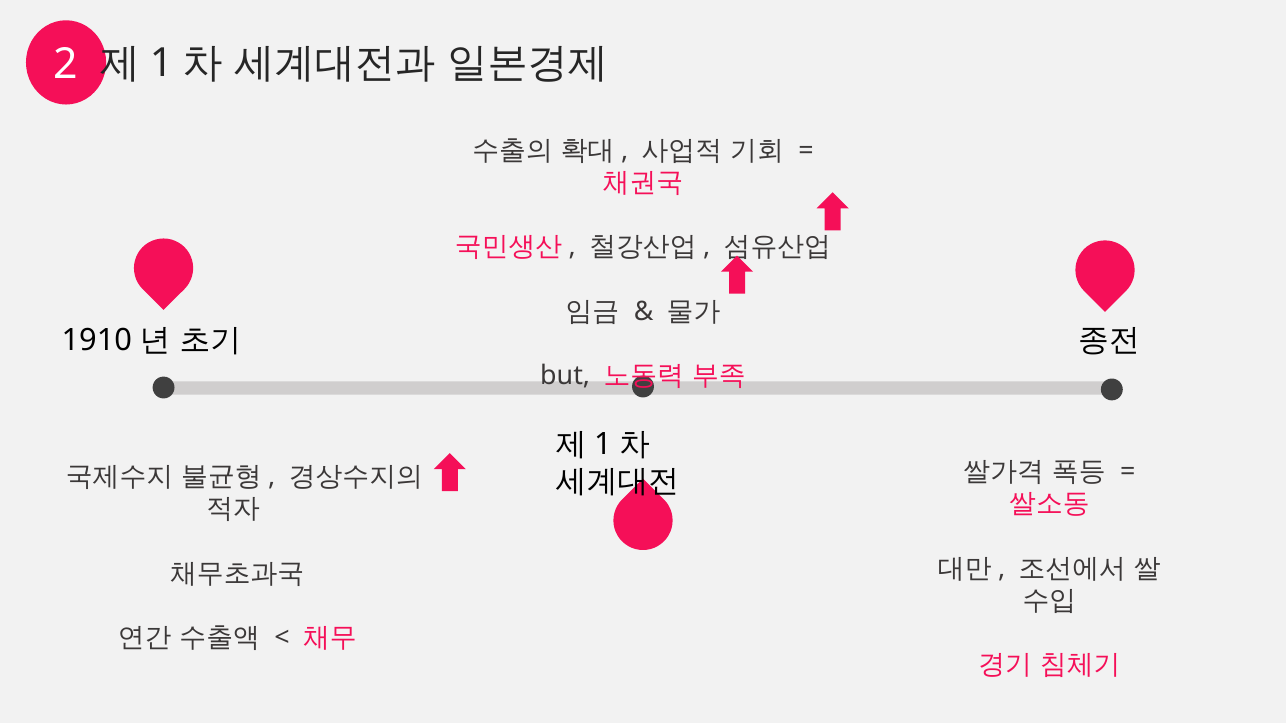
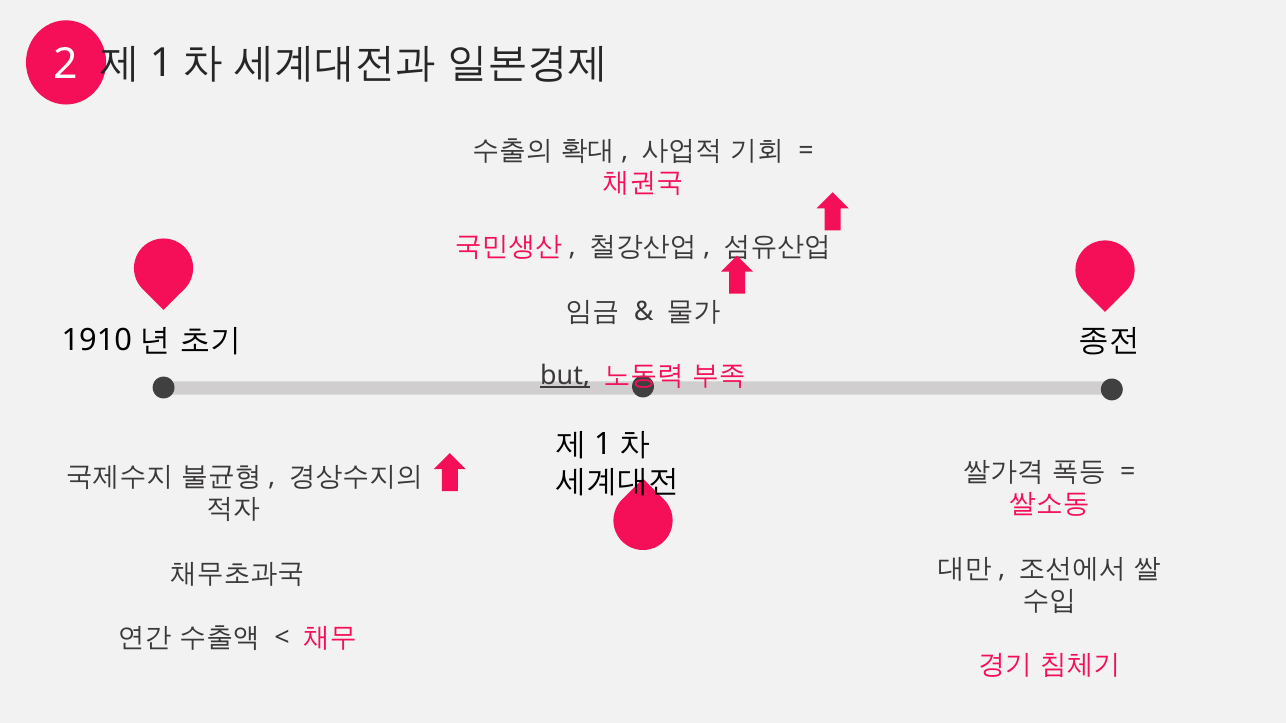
but underline: none -> present
